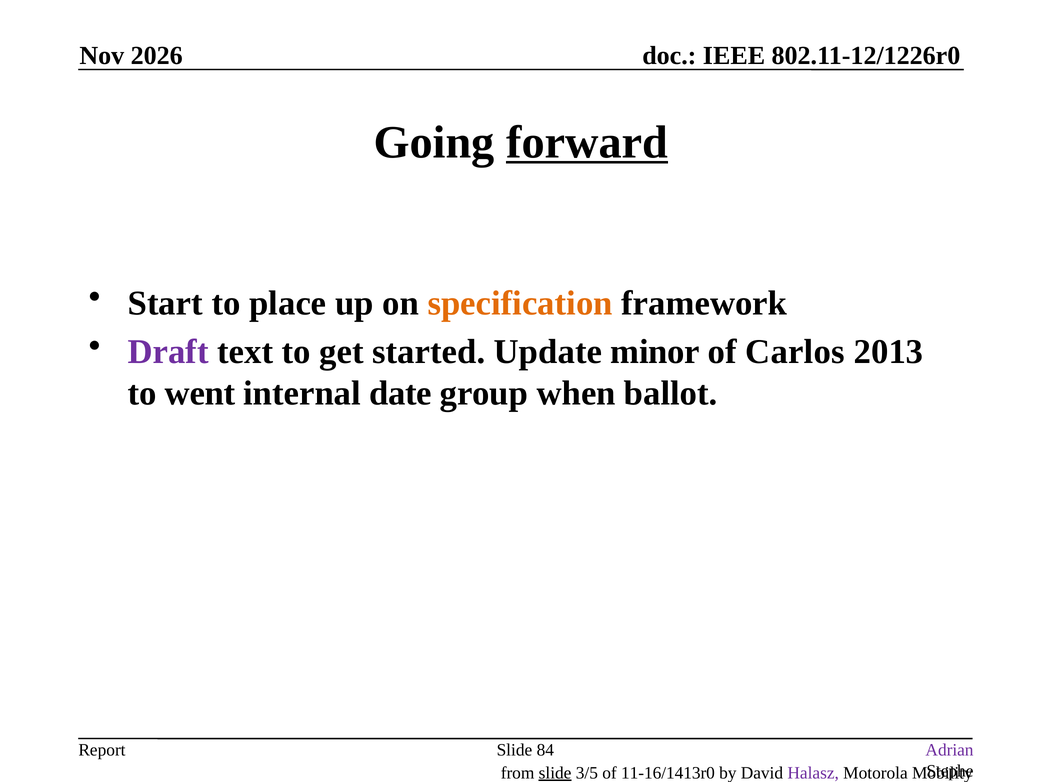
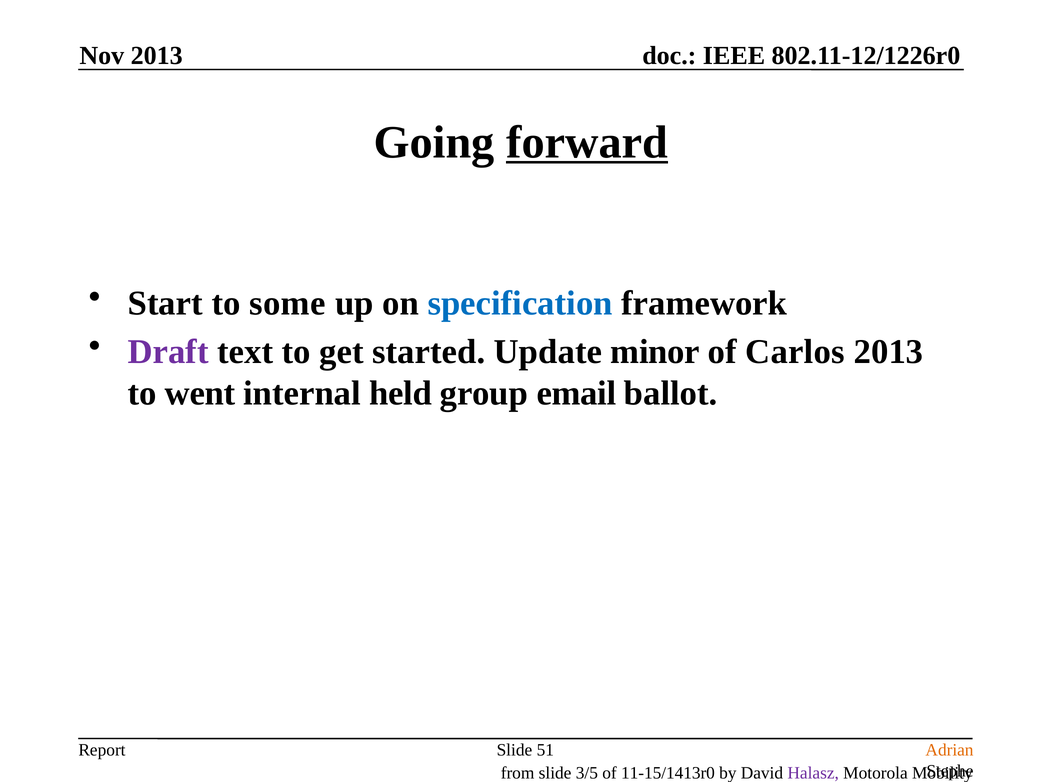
Nov 2026: 2026 -> 2013
place: place -> some
specification colour: orange -> blue
date: date -> held
when: when -> email
84: 84 -> 51
Adrian colour: purple -> orange
slide at (555, 772) underline: present -> none
11-16/1413r0: 11-16/1413r0 -> 11-15/1413r0
